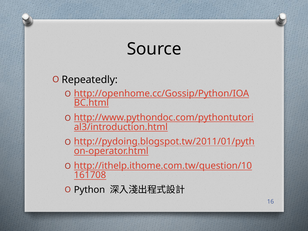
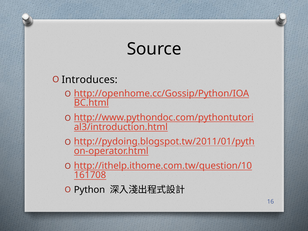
Repeatedly: Repeatedly -> Introduces
